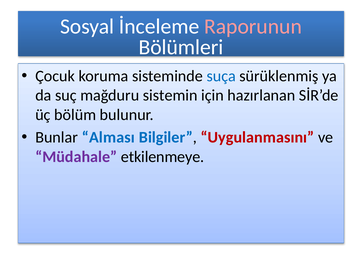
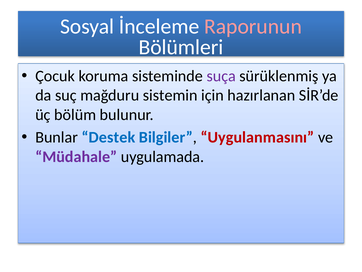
suça colour: blue -> purple
Alması: Alması -> Destek
etkilenmeye: etkilenmeye -> uygulamada
